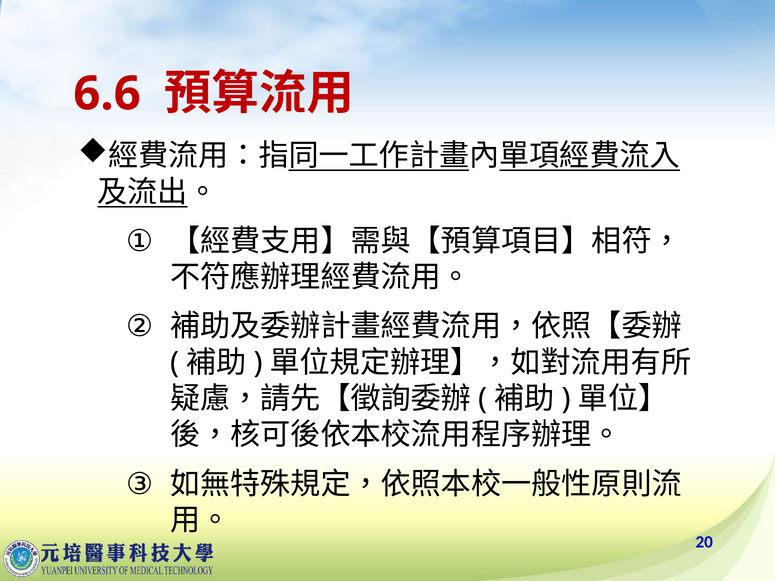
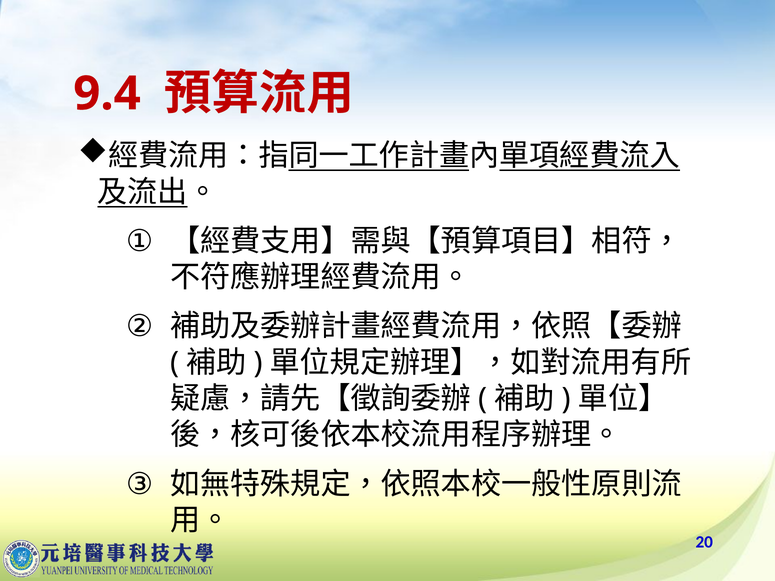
6.6: 6.6 -> 9.4
